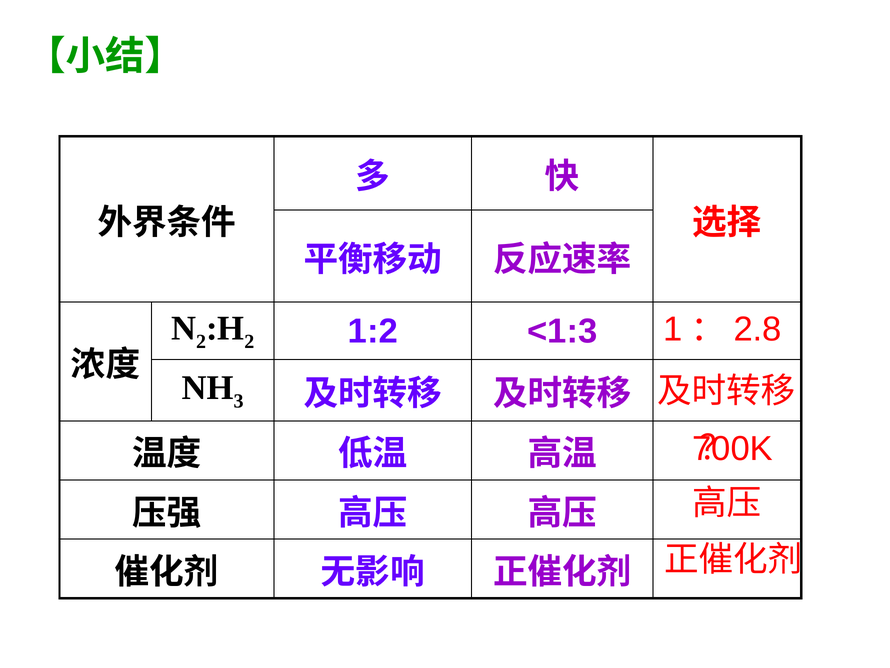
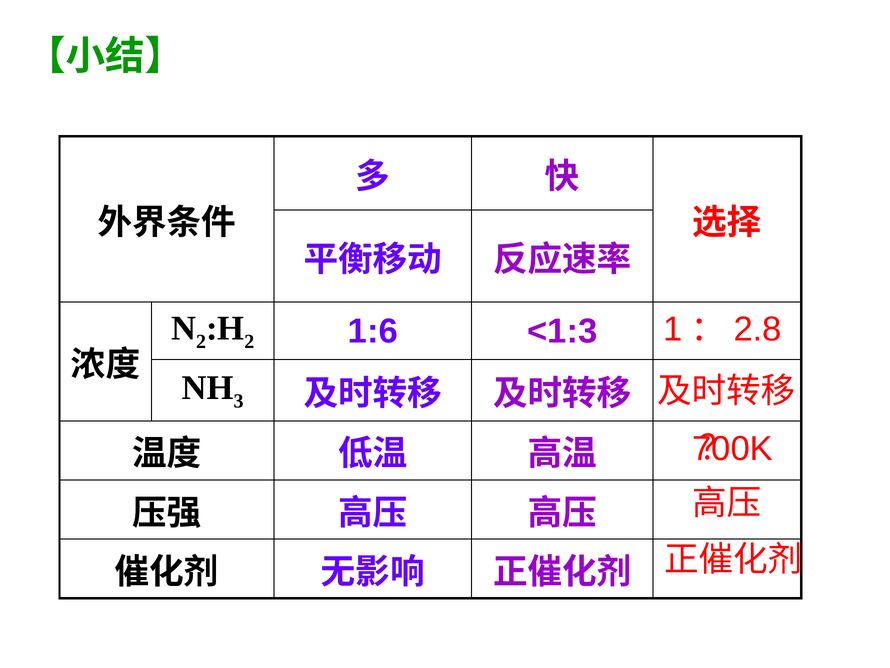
1:2: 1:2 -> 1:6
